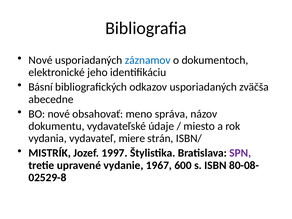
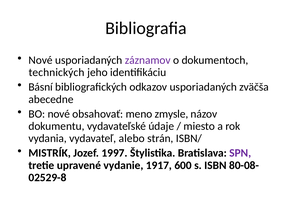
záznamov colour: blue -> purple
elektronické: elektronické -> technických
správa: správa -> zmysle
miere: miere -> alebo
1967: 1967 -> 1917
